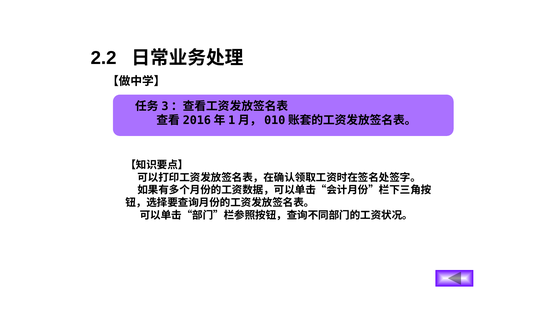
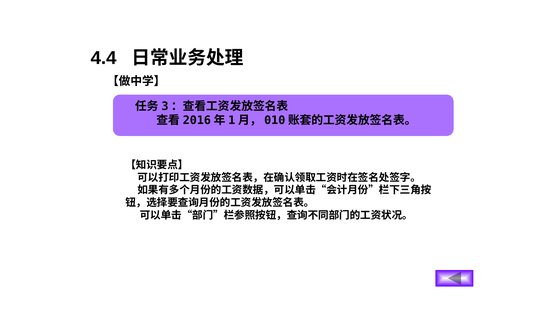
2.2: 2.2 -> 4.4
